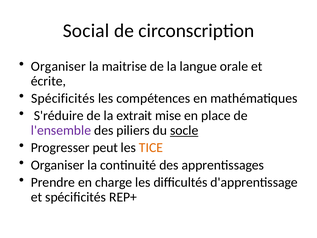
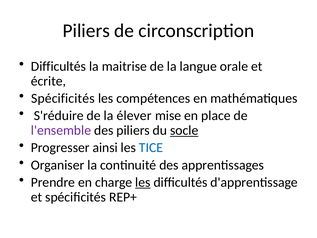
Social at (86, 31): Social -> Piliers
Organiser at (58, 66): Organiser -> Difficultés
extrait: extrait -> élever
peut: peut -> ainsi
TICE colour: orange -> blue
les at (143, 182) underline: none -> present
